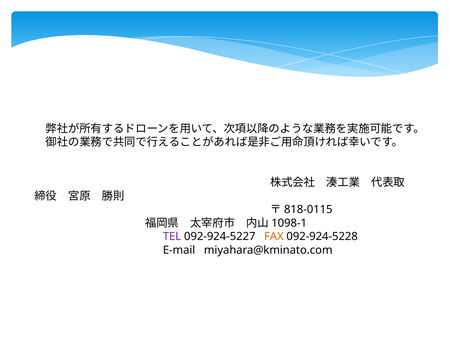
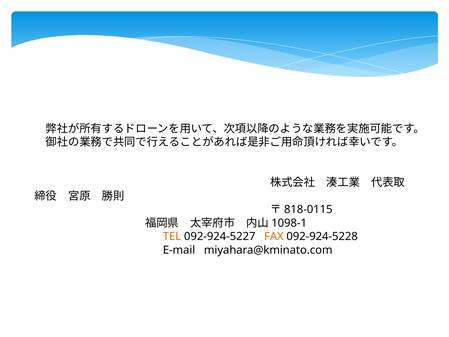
TEL colour: purple -> orange
